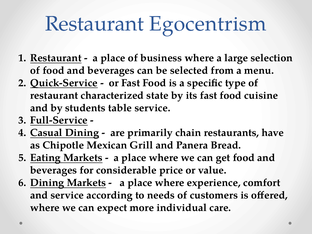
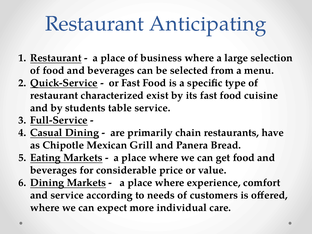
Egocentrism: Egocentrism -> Anticipating
state: state -> exist
